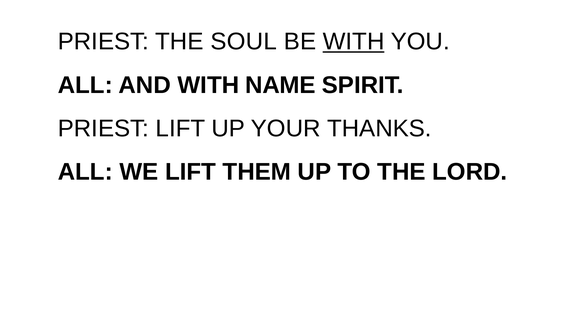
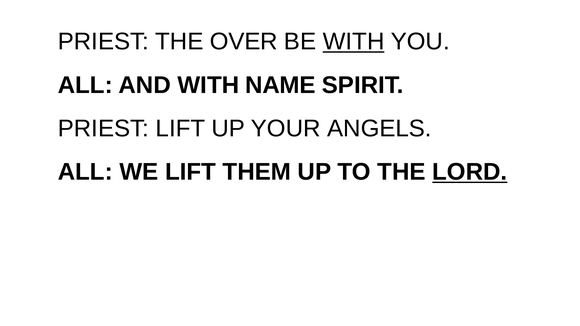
SOUL: SOUL -> OVER
THANKS: THANKS -> ANGELS
LORD underline: none -> present
